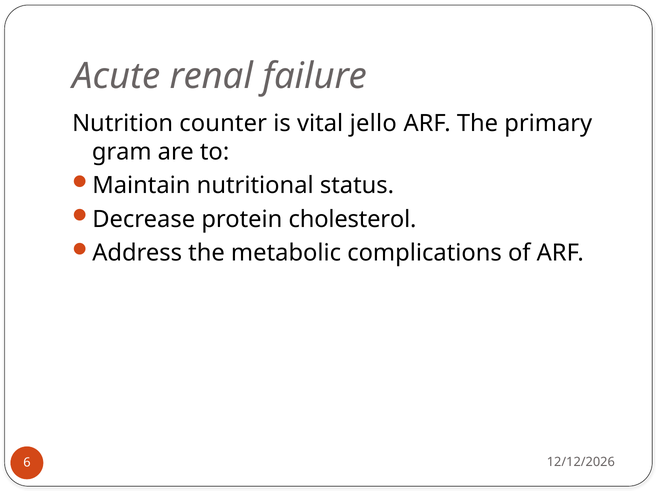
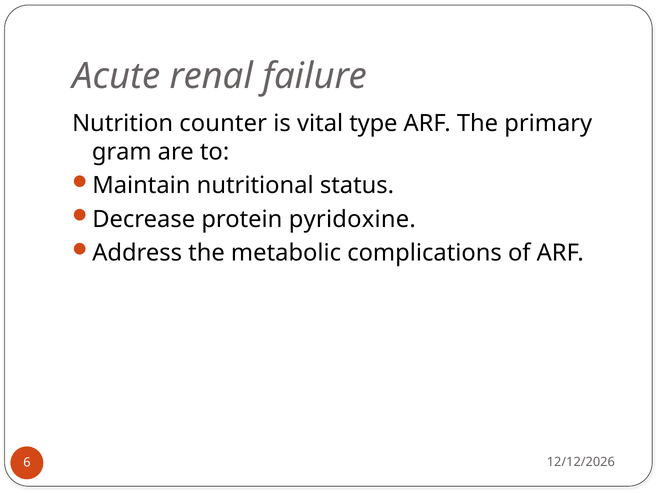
jello: jello -> type
cholesterol: cholesterol -> pyridoxine
